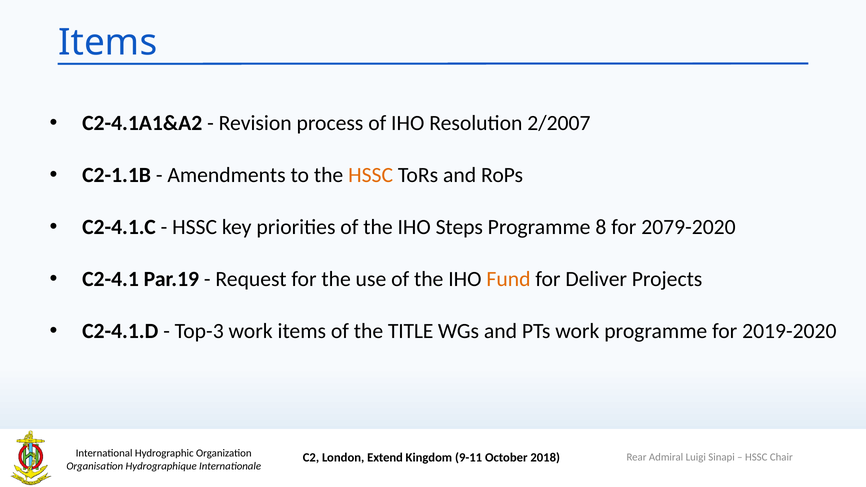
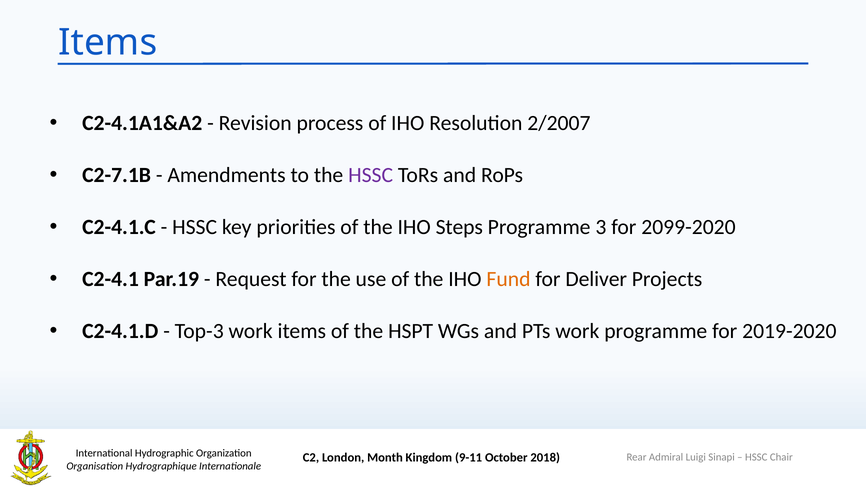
C2-1.1B: C2-1.1B -> C2-7.1B
HSSC at (371, 175) colour: orange -> purple
8: 8 -> 3
2079-2020: 2079-2020 -> 2099-2020
TITLE: TITLE -> HSPT
Extend: Extend -> Month
